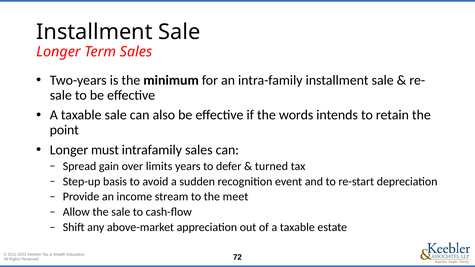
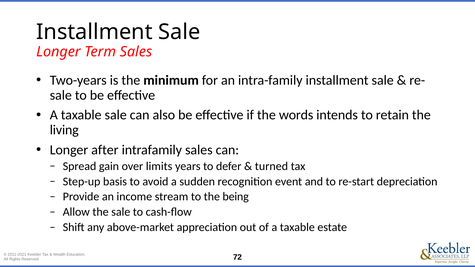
point: point -> living
must: must -> after
meet: meet -> being
